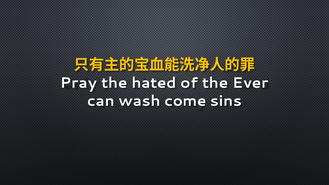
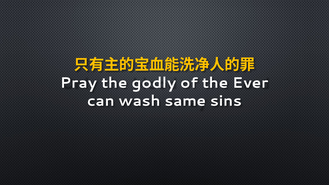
hated: hated -> godly
come: come -> same
